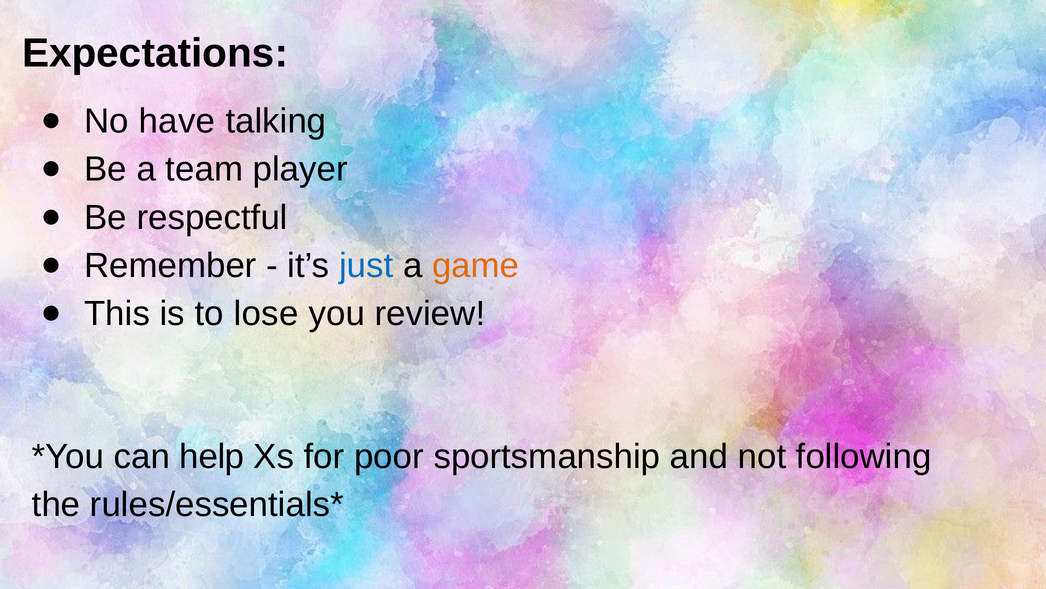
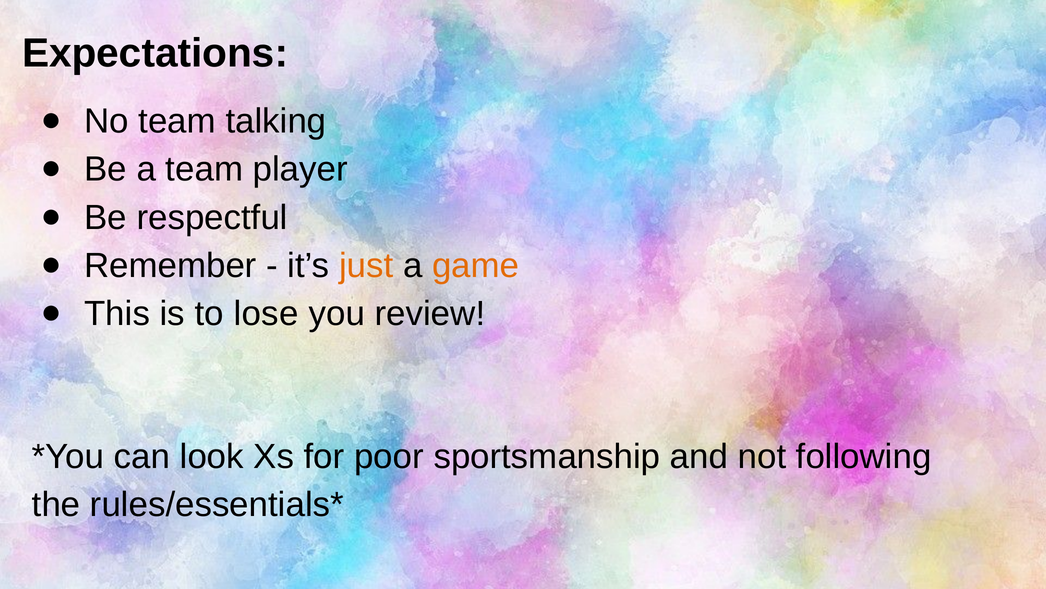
No have: have -> team
just colour: blue -> orange
help: help -> look
